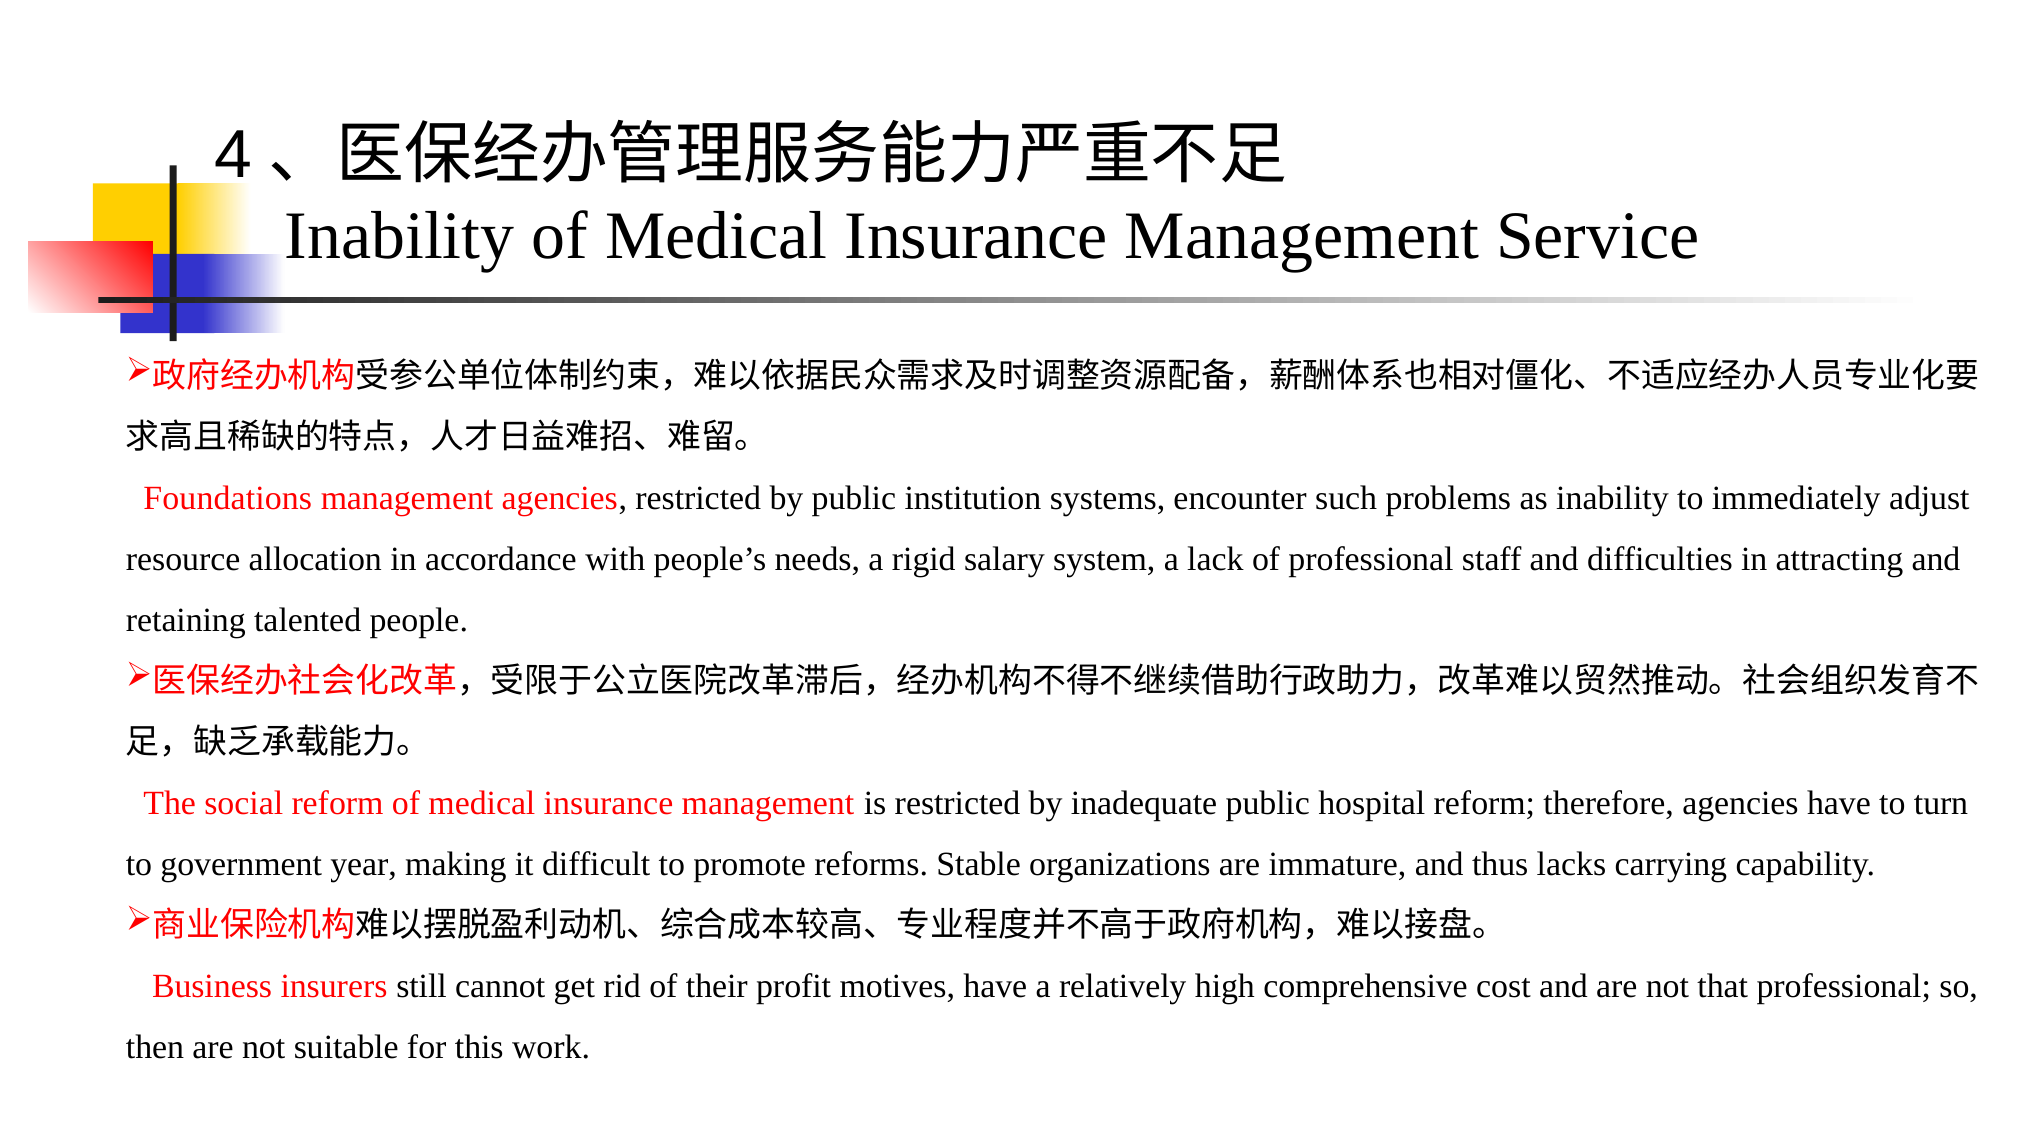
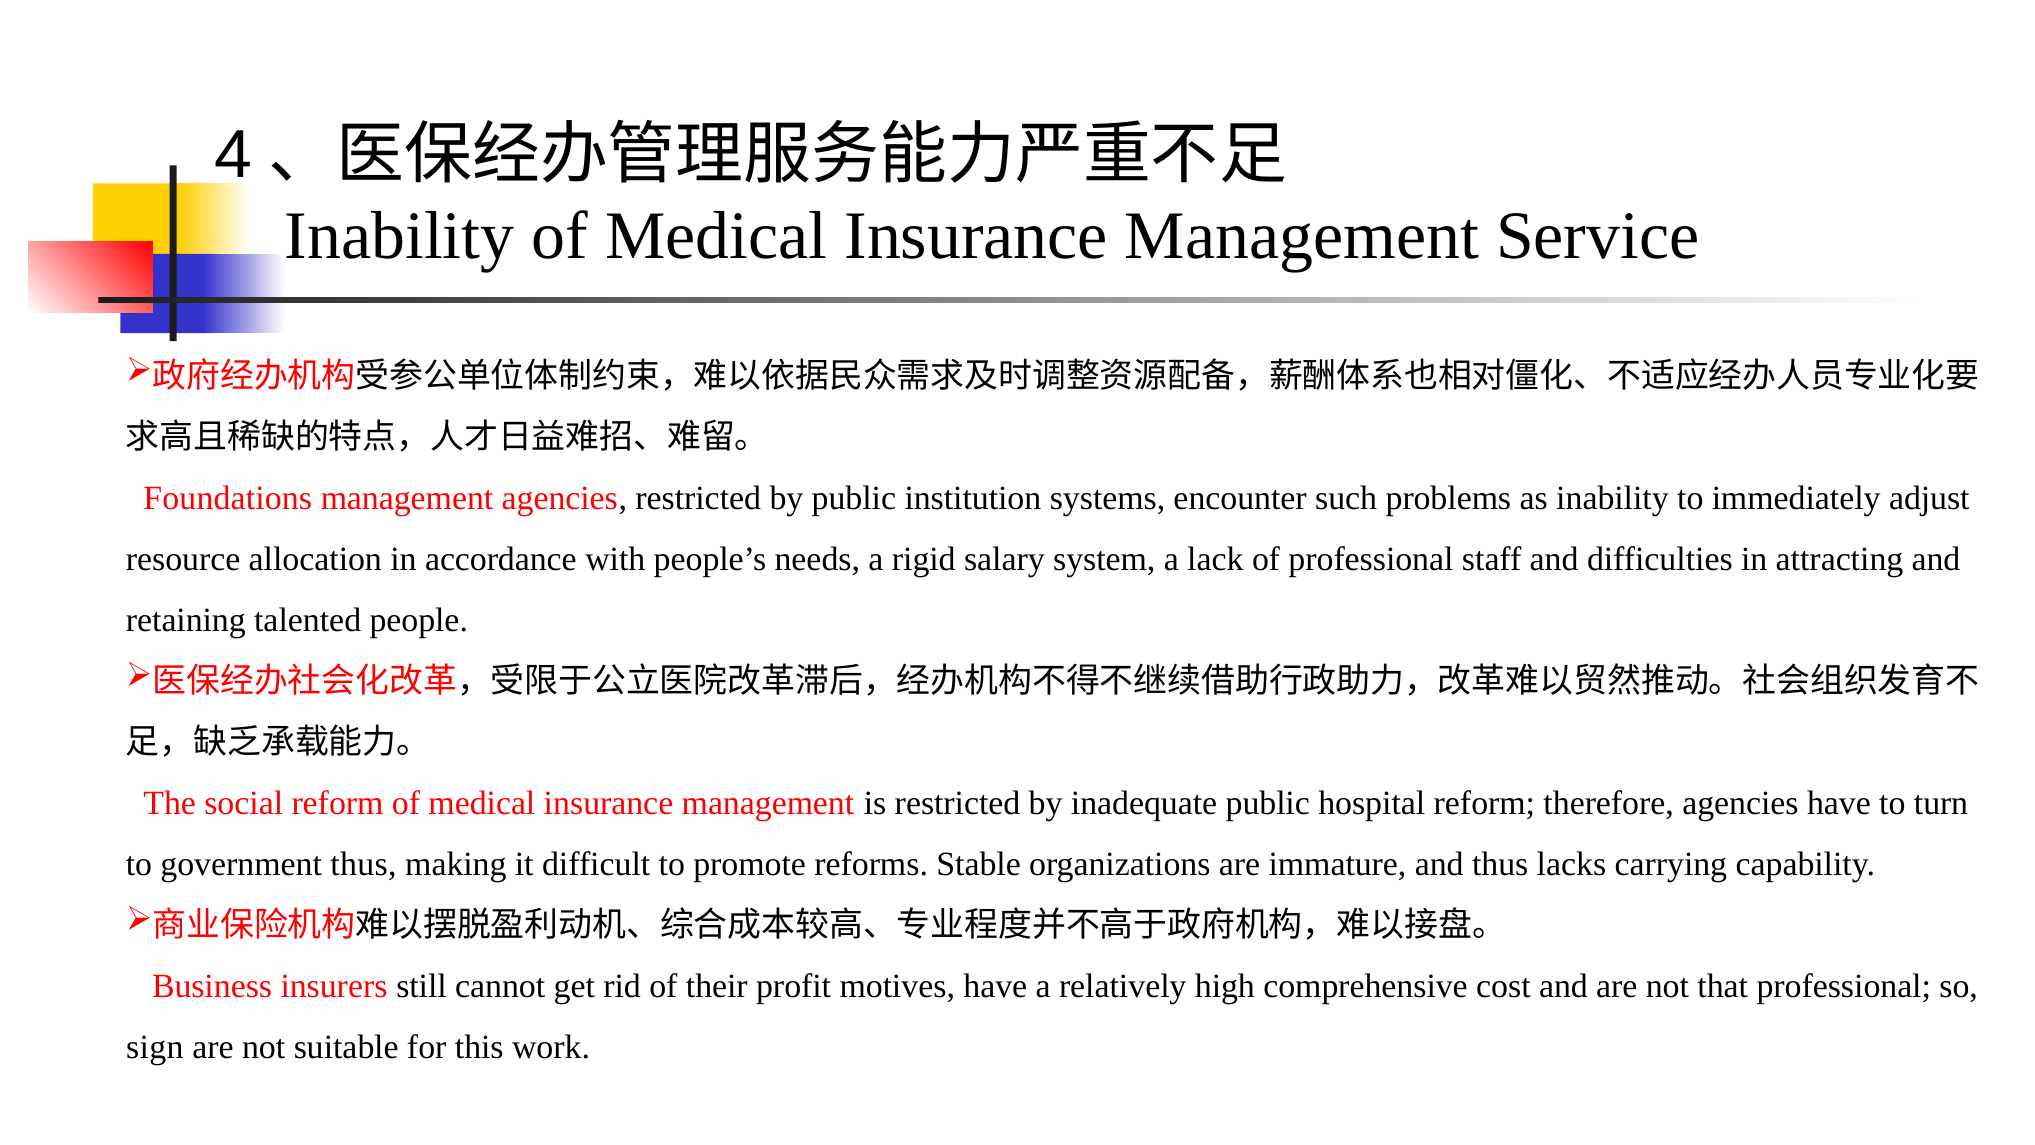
government year: year -> thus
then: then -> sign
